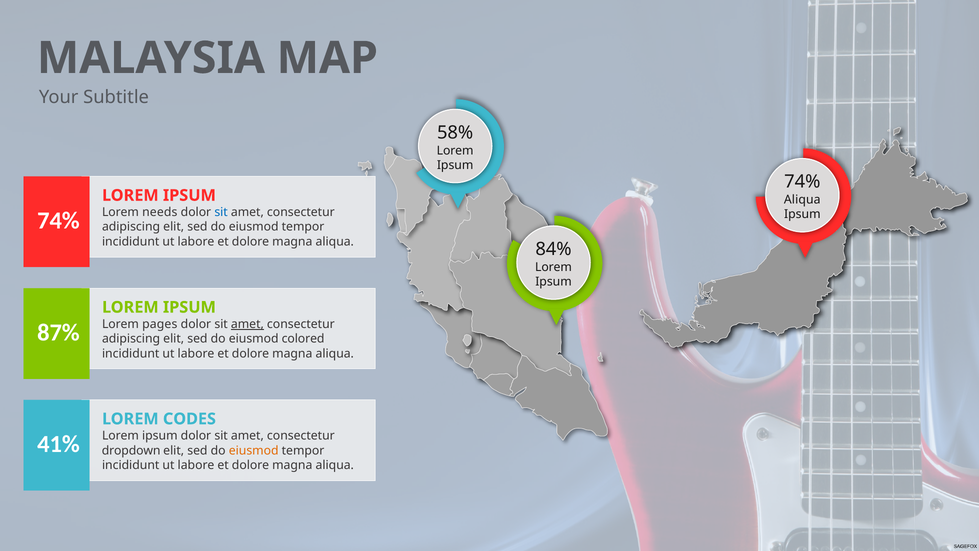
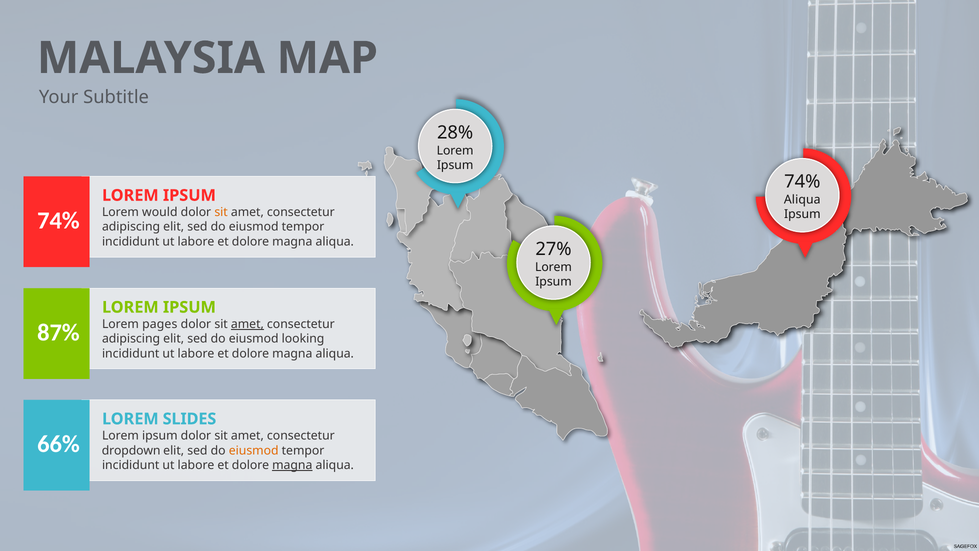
58%: 58% -> 28%
needs: needs -> would
sit at (221, 212) colour: blue -> orange
84%: 84% -> 27%
colored: colored -> looking
CODES: CODES -> SLIDES
41%: 41% -> 66%
magna at (292, 465) underline: none -> present
